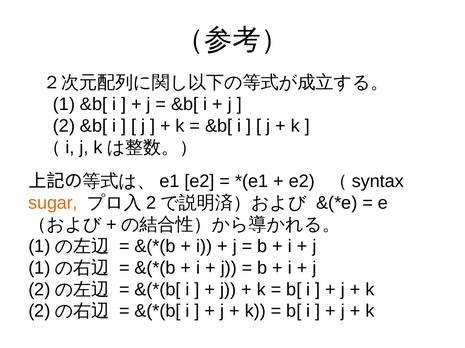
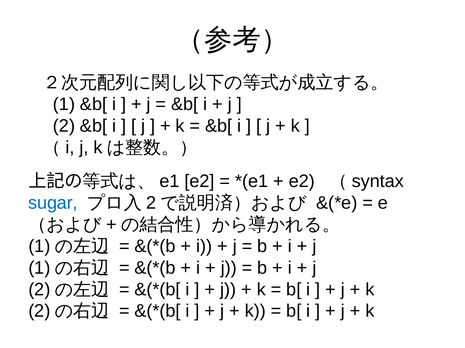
sugar colour: orange -> blue
